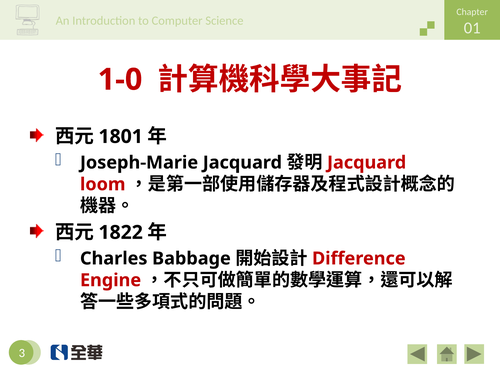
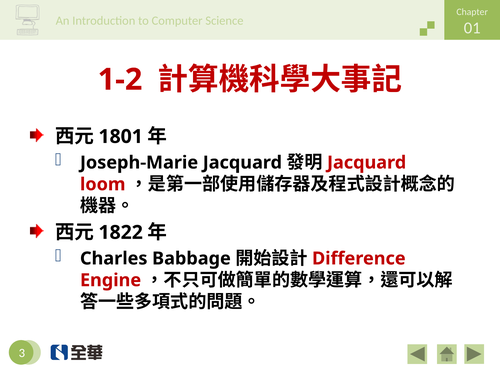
1-0: 1-0 -> 1-2
